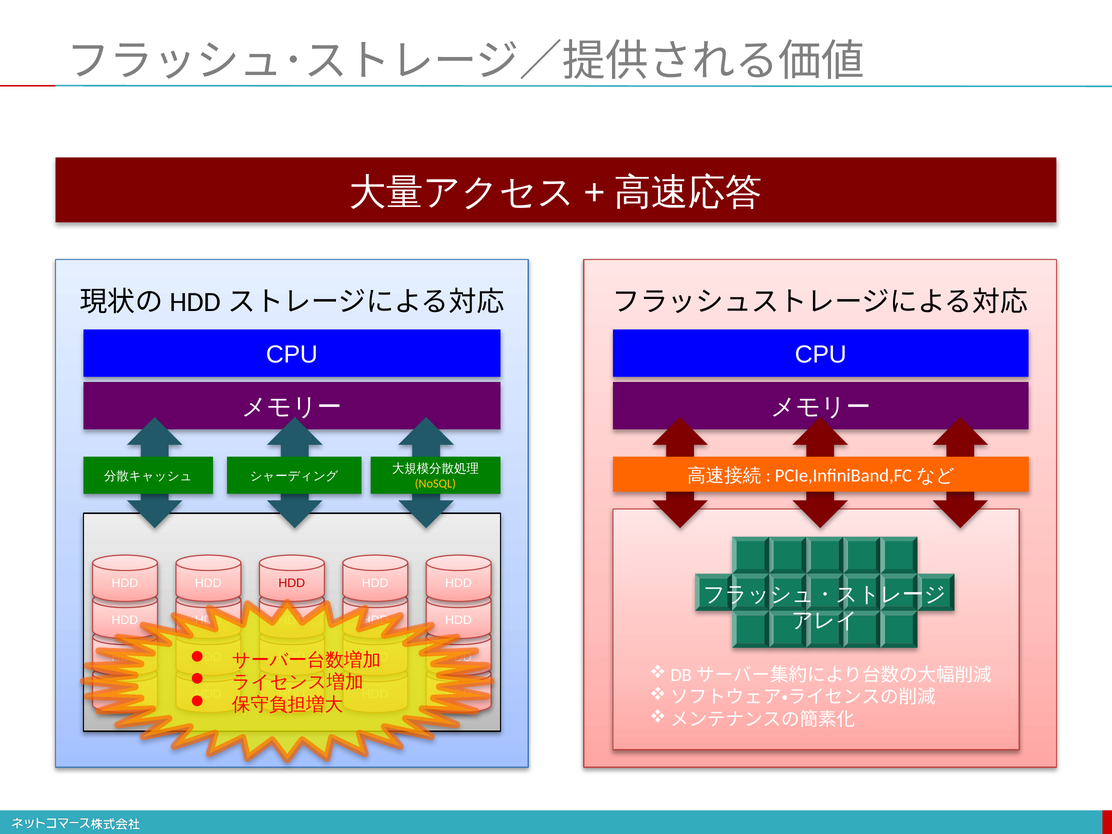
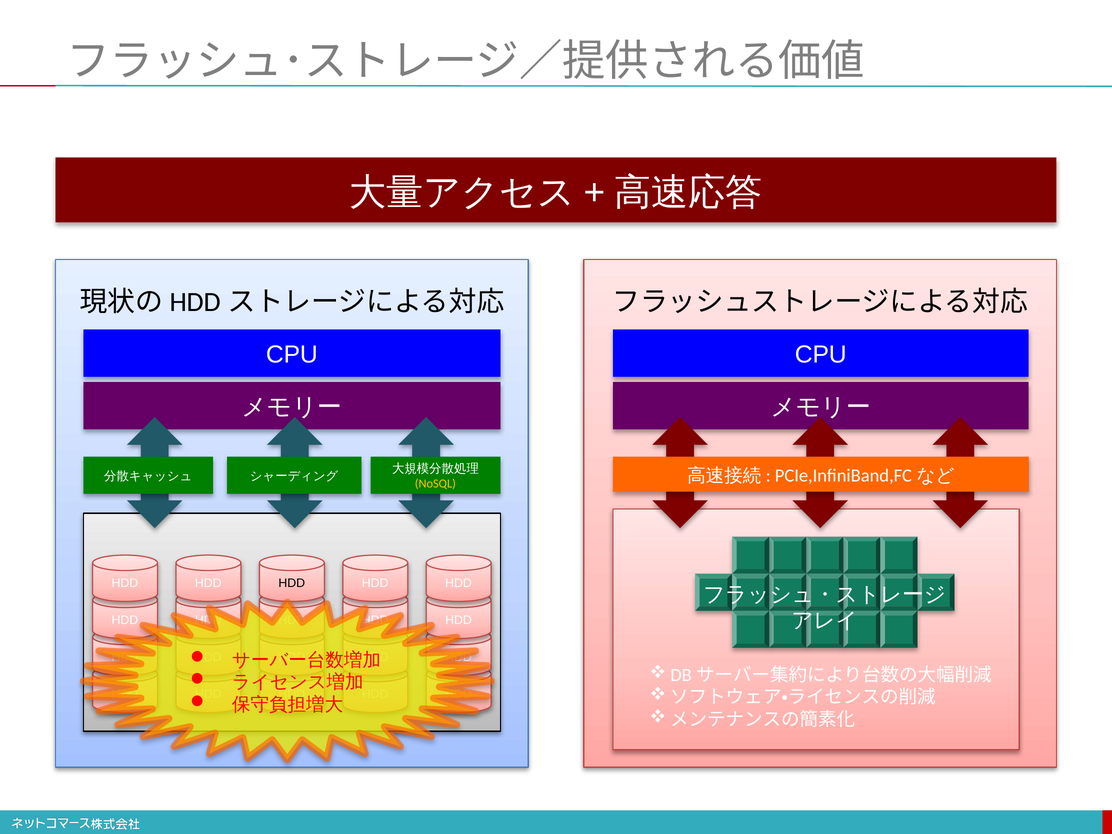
HDD at (292, 583) colour: red -> black
